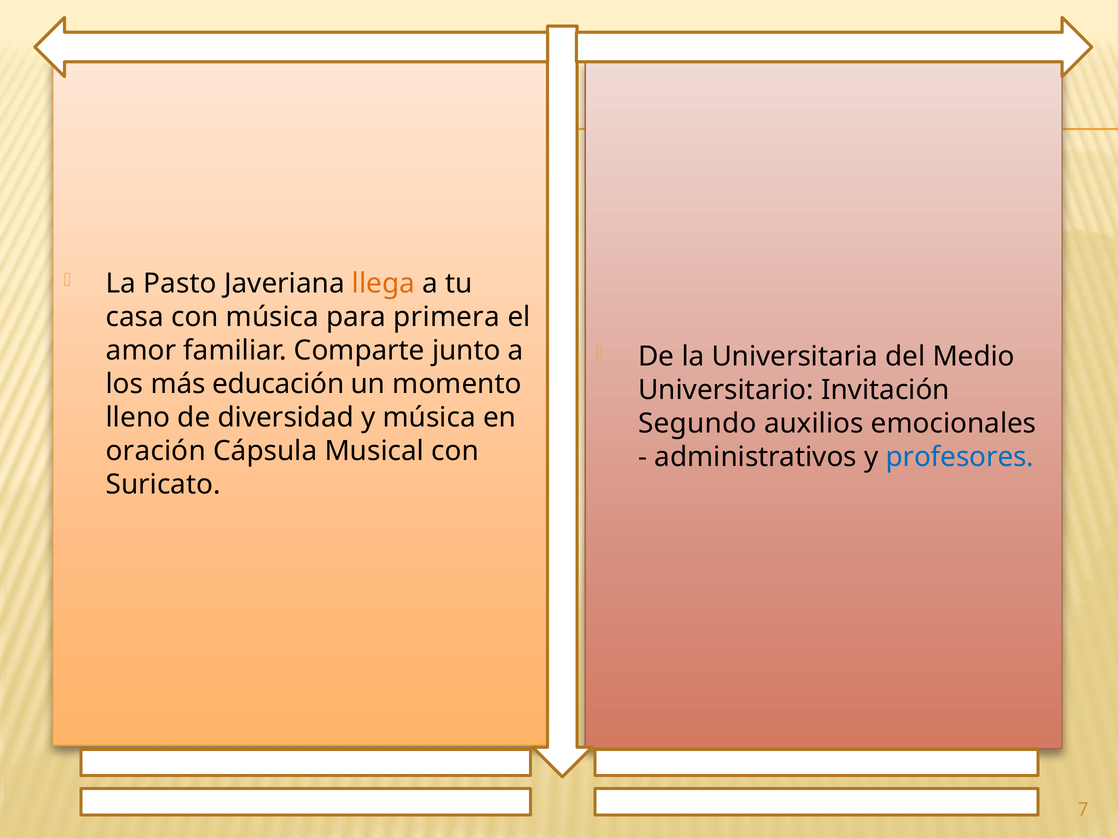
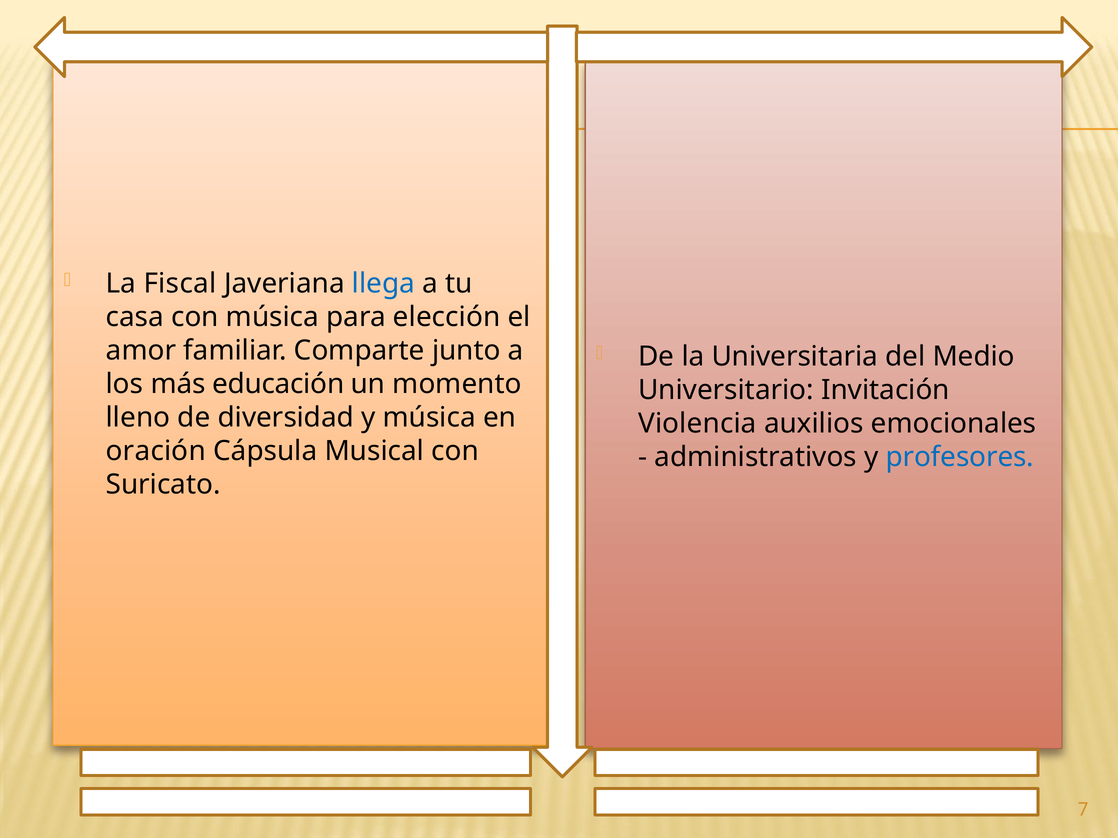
Pasto: Pasto -> Fiscal
llega colour: orange -> blue
primera: primera -> elección
Segundo: Segundo -> Violencia
